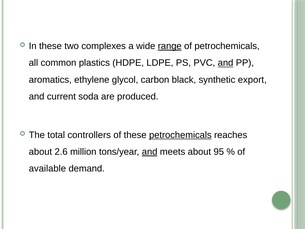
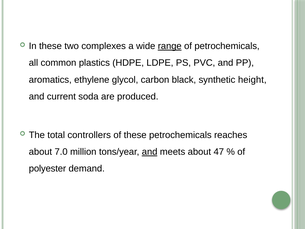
and at (226, 63) underline: present -> none
export: export -> height
petrochemicals at (180, 135) underline: present -> none
2.6: 2.6 -> 7.0
95: 95 -> 47
available: available -> polyester
